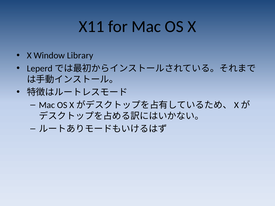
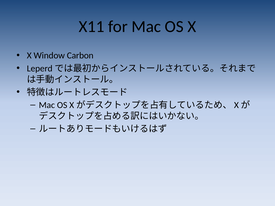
Library: Library -> Carbon
